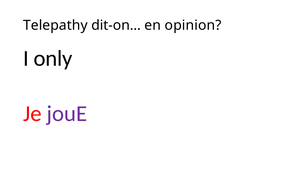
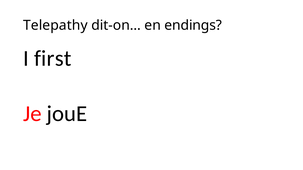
opinion: opinion -> endings
only: only -> first
jouE colour: purple -> black
